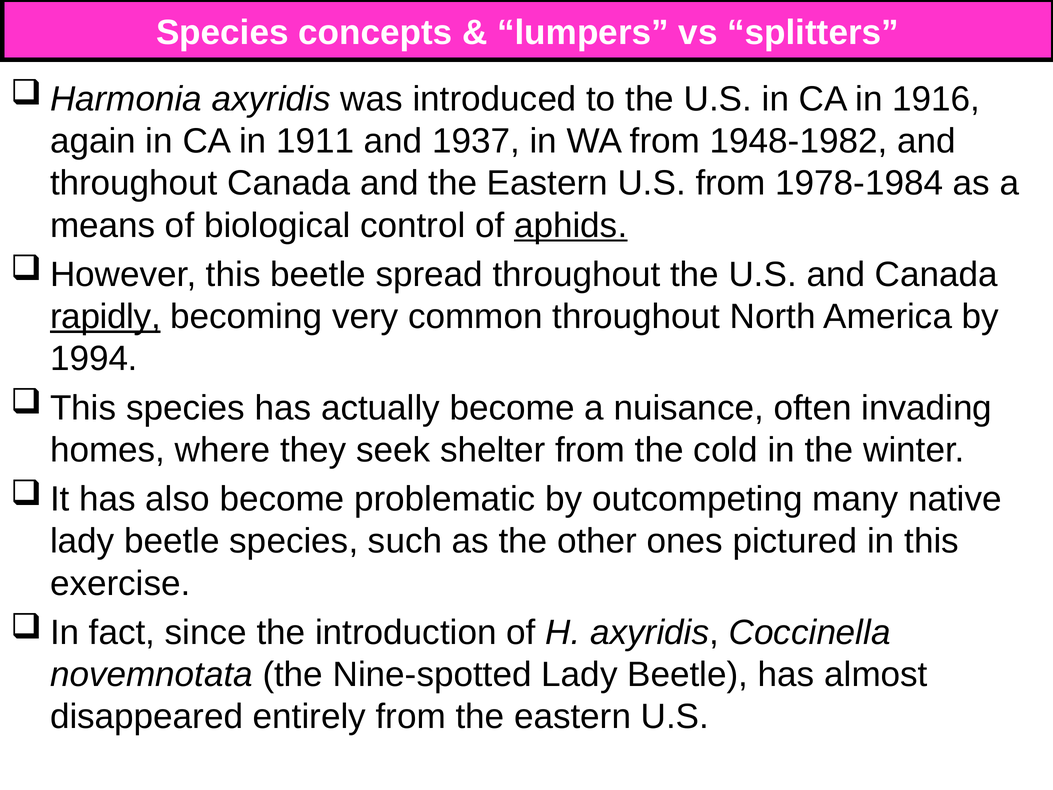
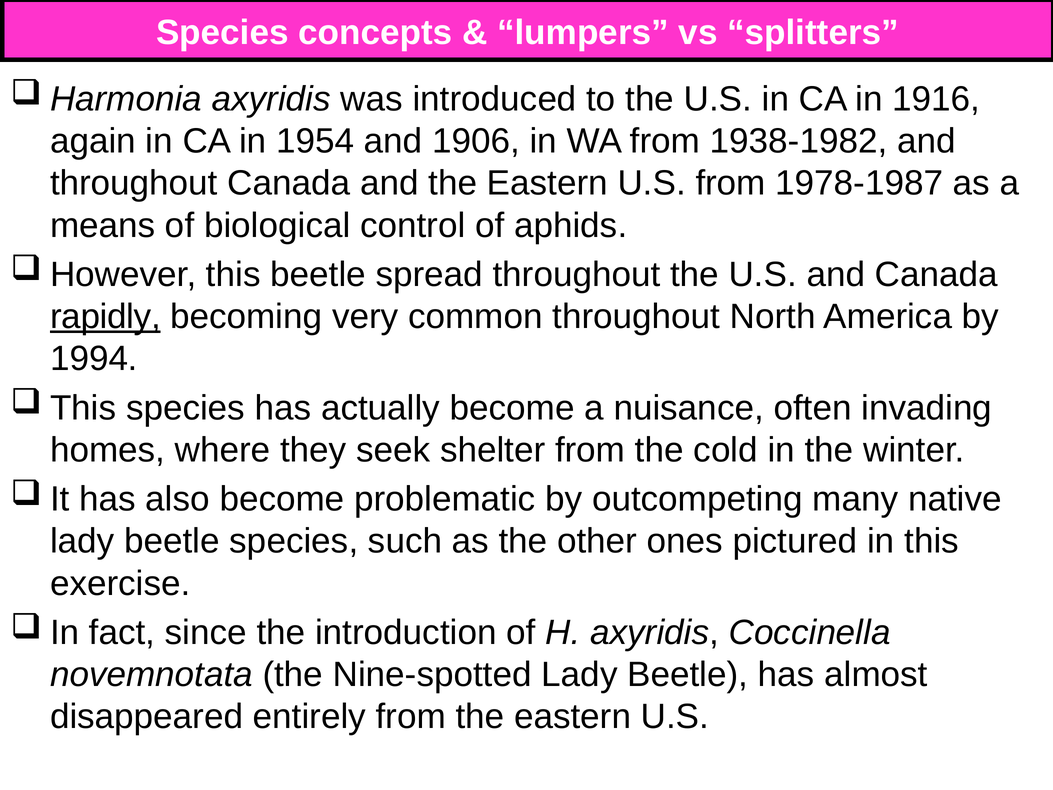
1911: 1911 -> 1954
1937: 1937 -> 1906
1948-1982: 1948-1982 -> 1938-1982
1978-1984: 1978-1984 -> 1978-1987
aphids underline: present -> none
